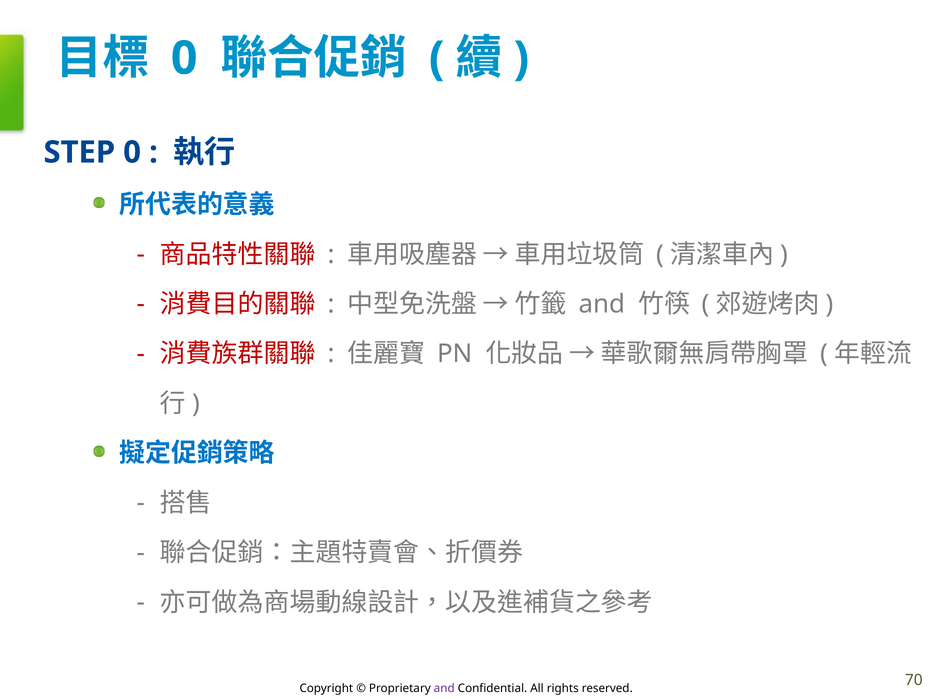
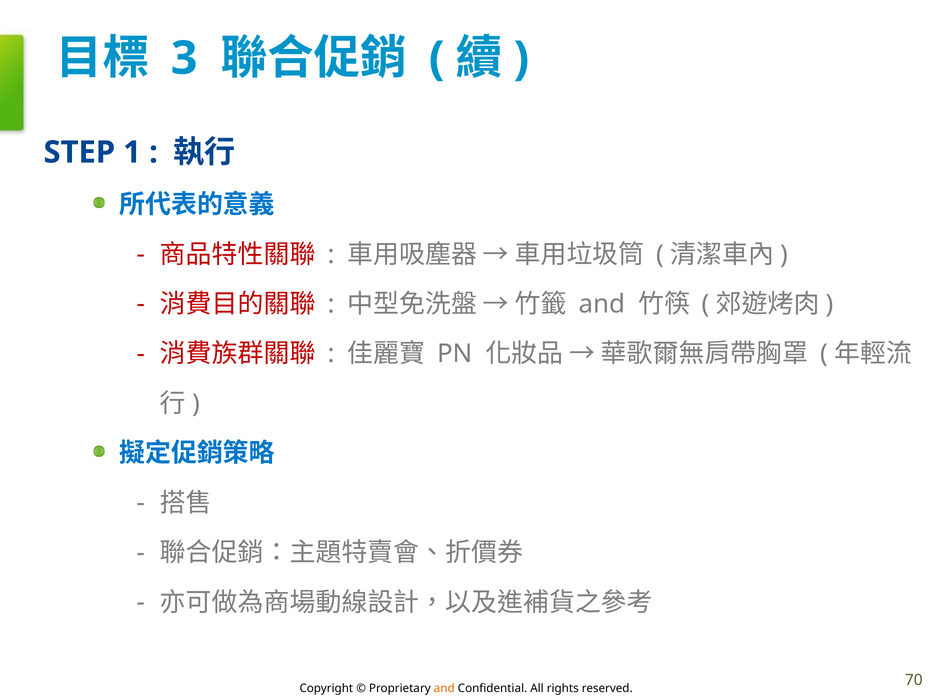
0 at (184, 58): 0 -> 3
STEP 0: 0 -> 1
and at (444, 688) colour: purple -> orange
